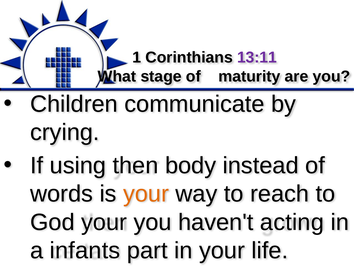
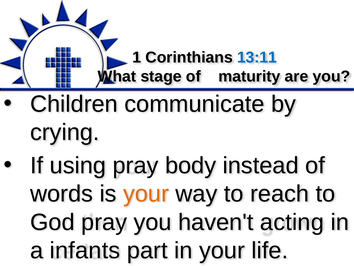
13:11 colour: purple -> blue
using then: then -> pray
God your: your -> pray
